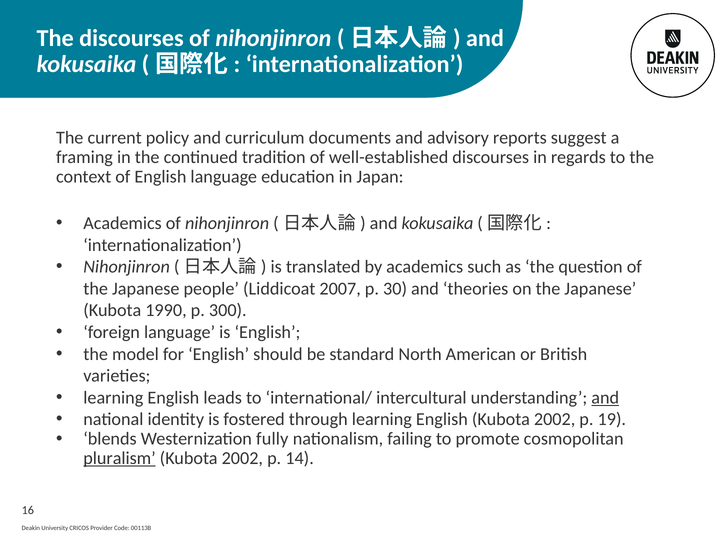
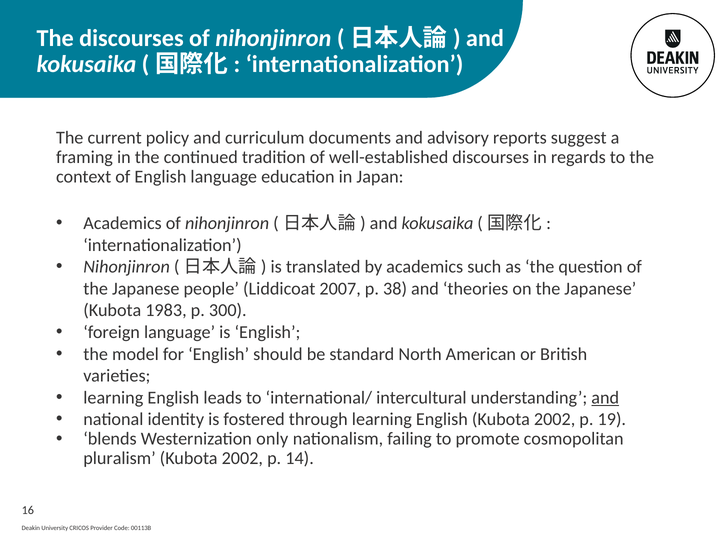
30: 30 -> 38
1990: 1990 -> 1983
fully: fully -> only
pluralism underline: present -> none
